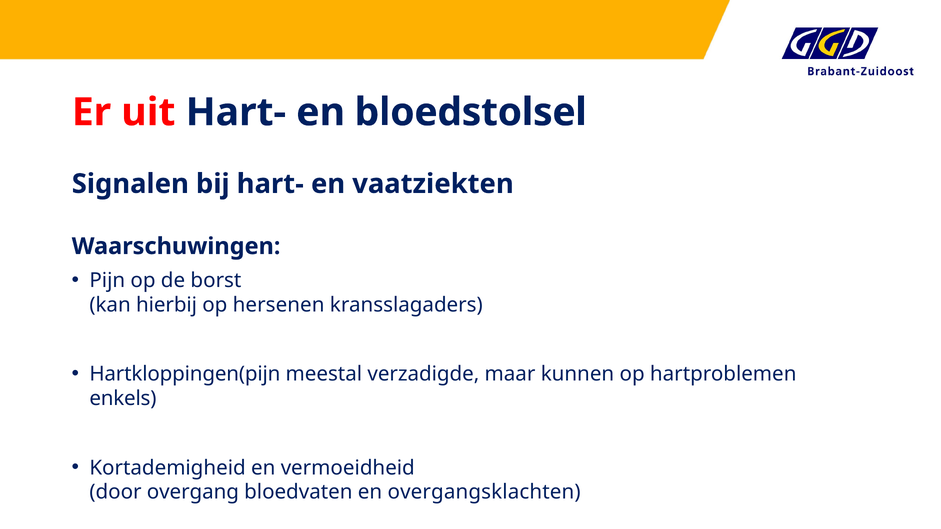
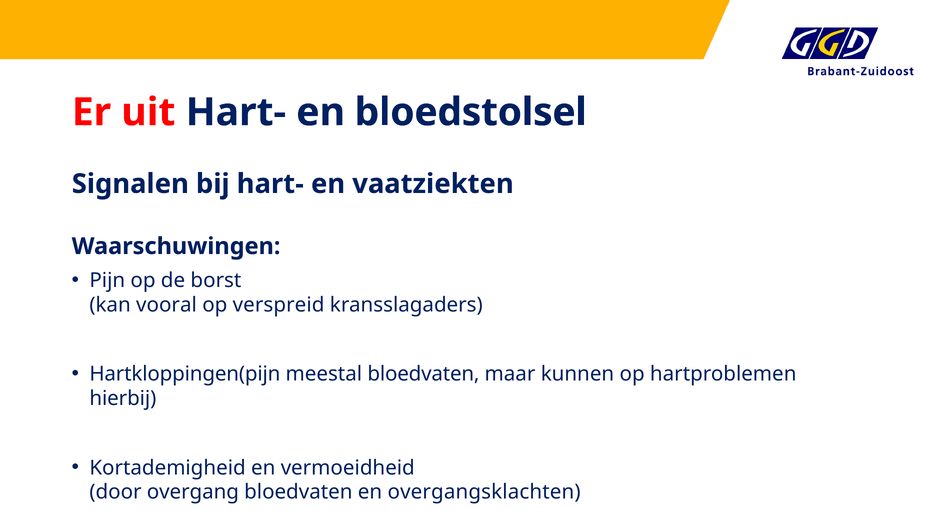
hierbij: hierbij -> vooral
hersenen: hersenen -> verspreid
meestal verzadigde: verzadigde -> bloedvaten
enkels: enkels -> hierbij
